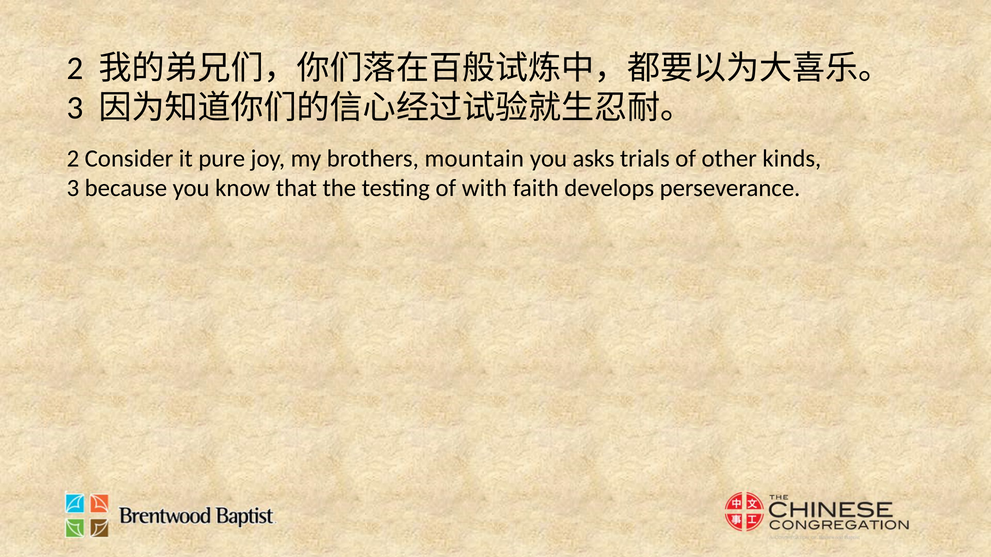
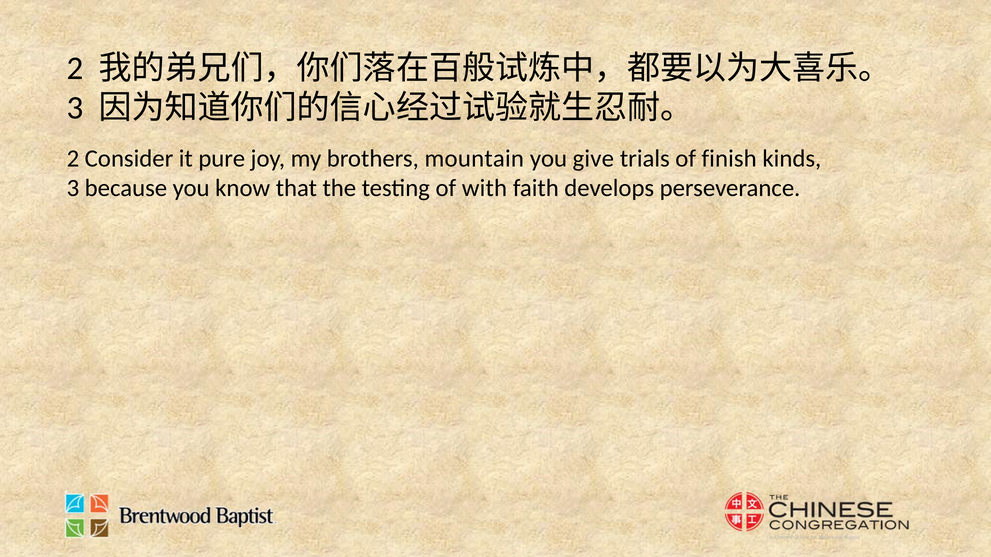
asks: asks -> give
other: other -> finish
